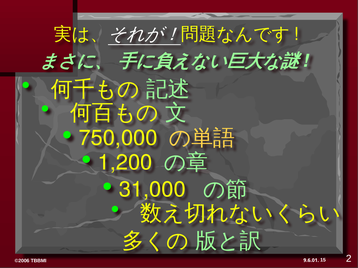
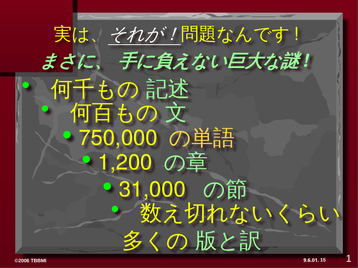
2: 2 -> 1
